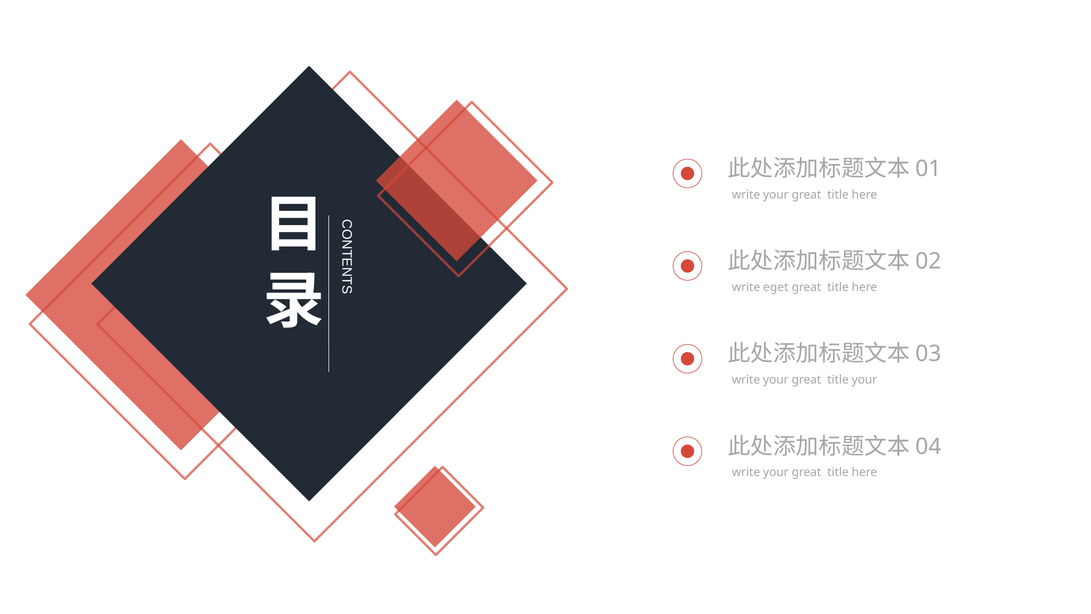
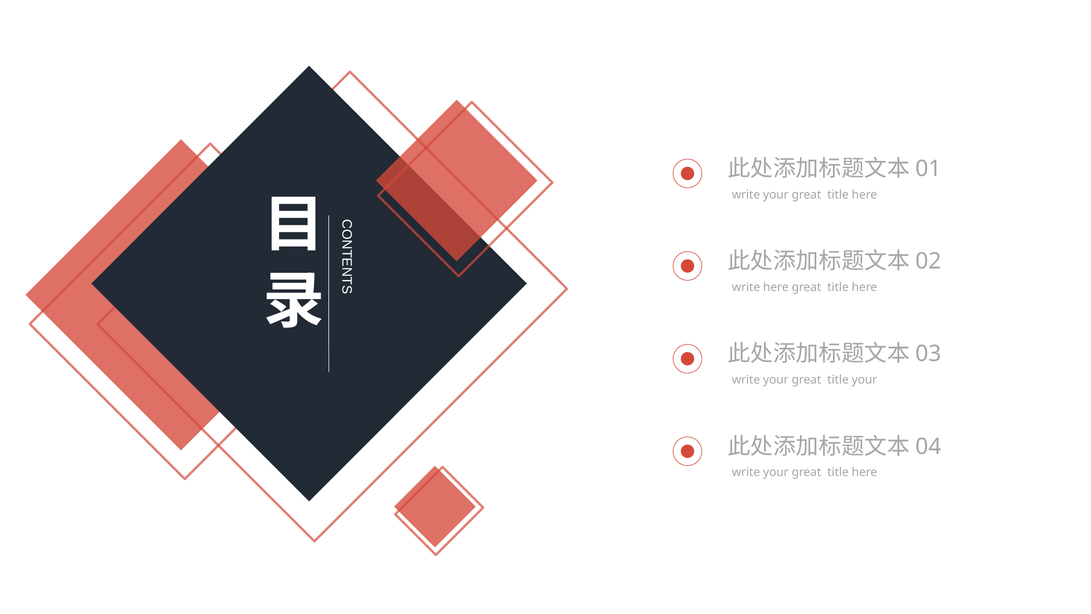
write eget: eget -> here
